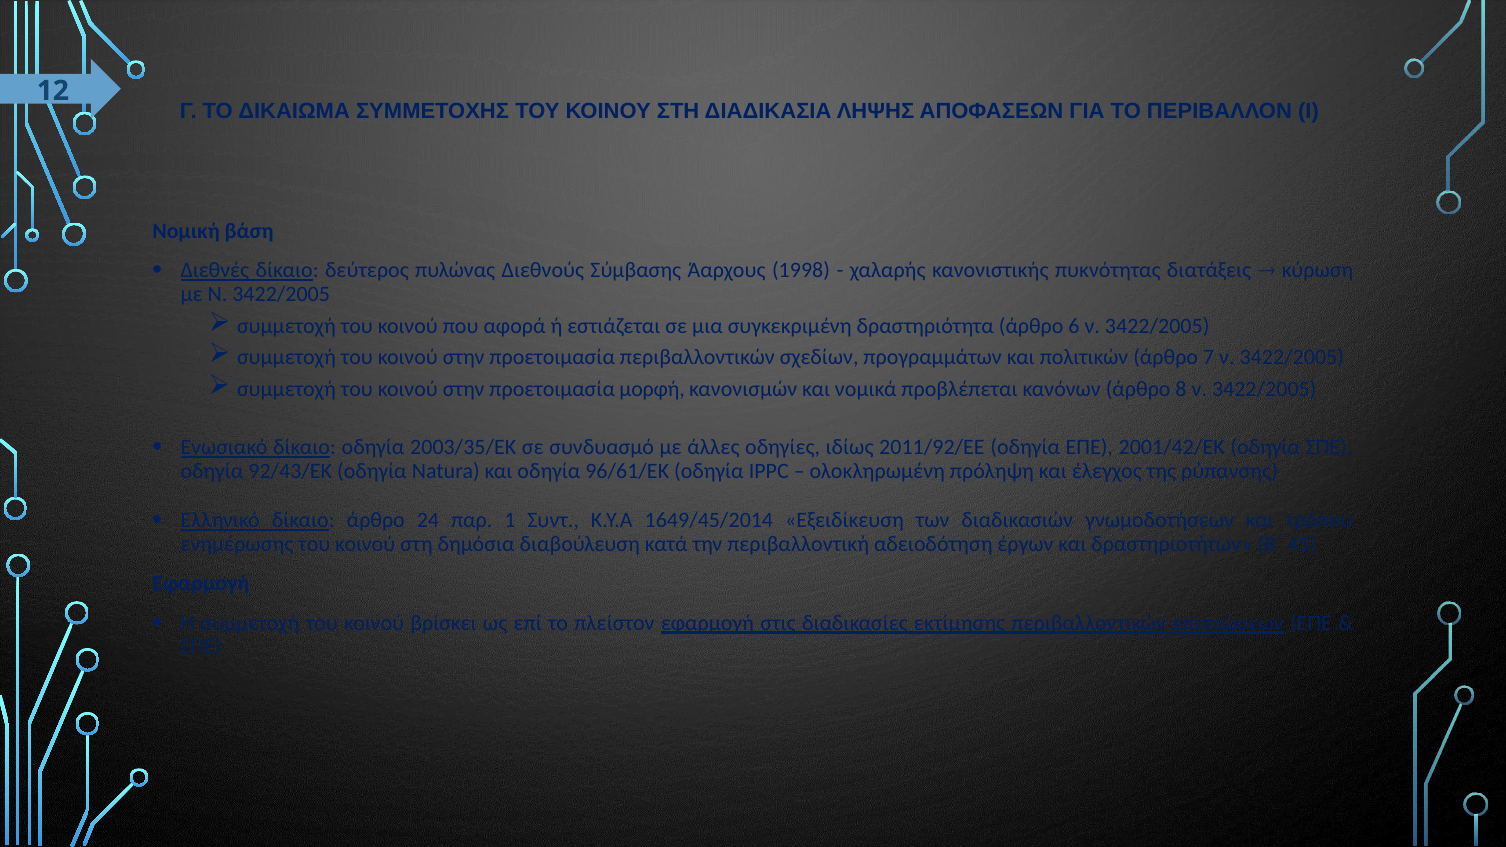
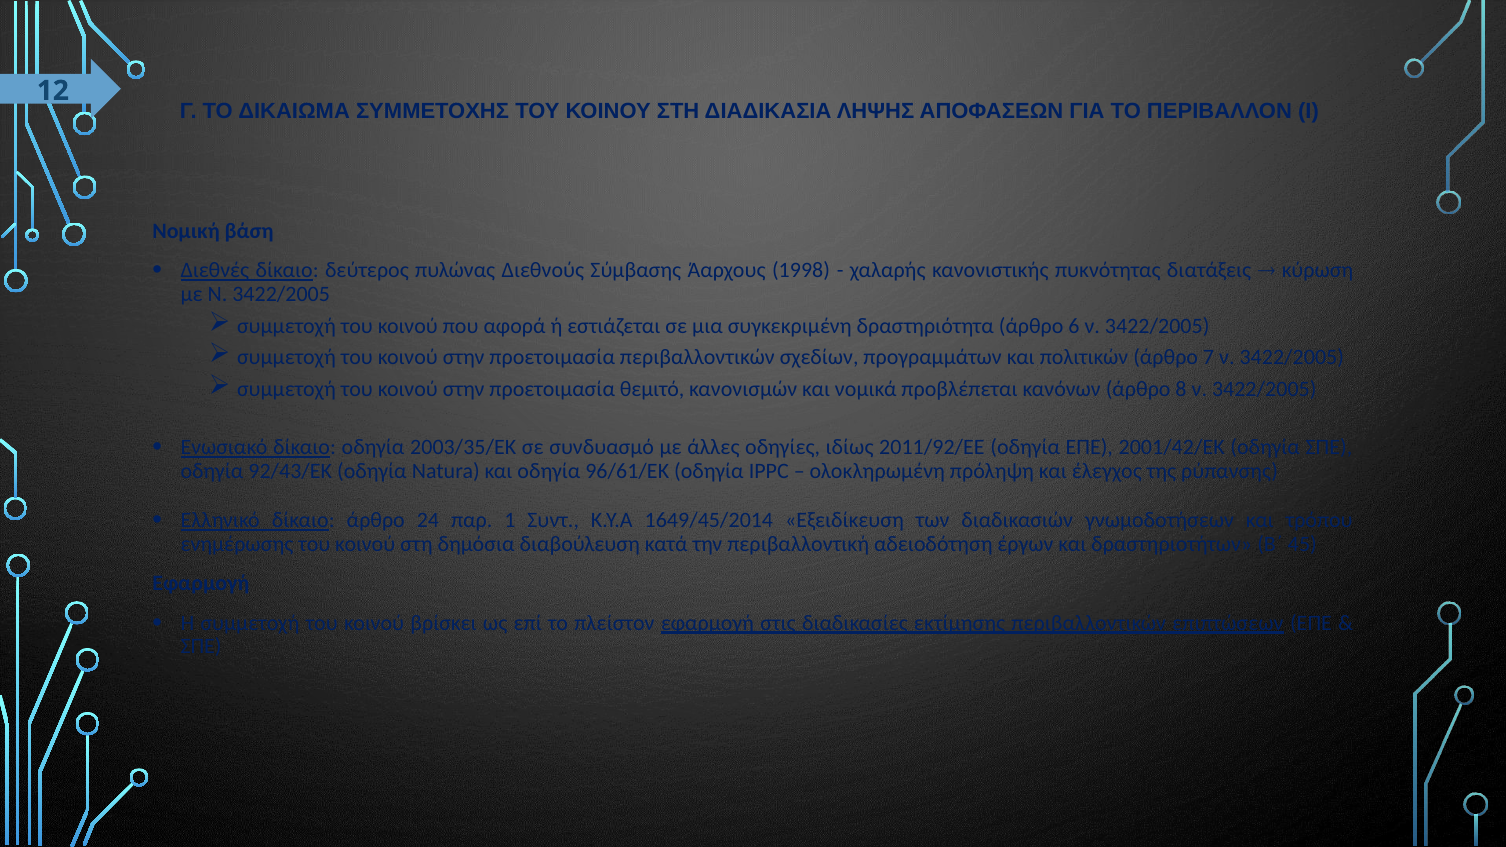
μορφή: μορφή -> θεμιτό
